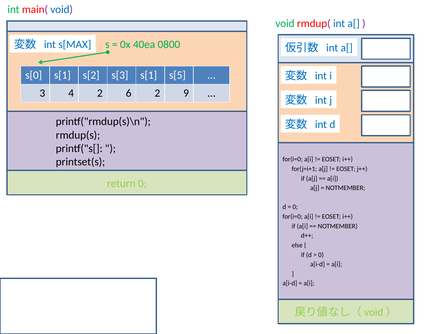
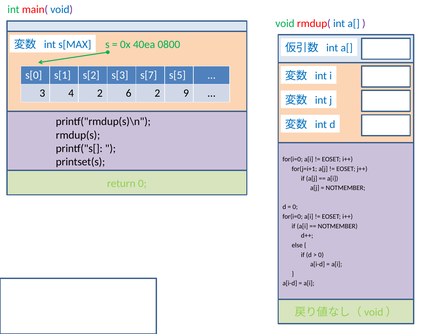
s[3 s[1: s[1 -> s[7
